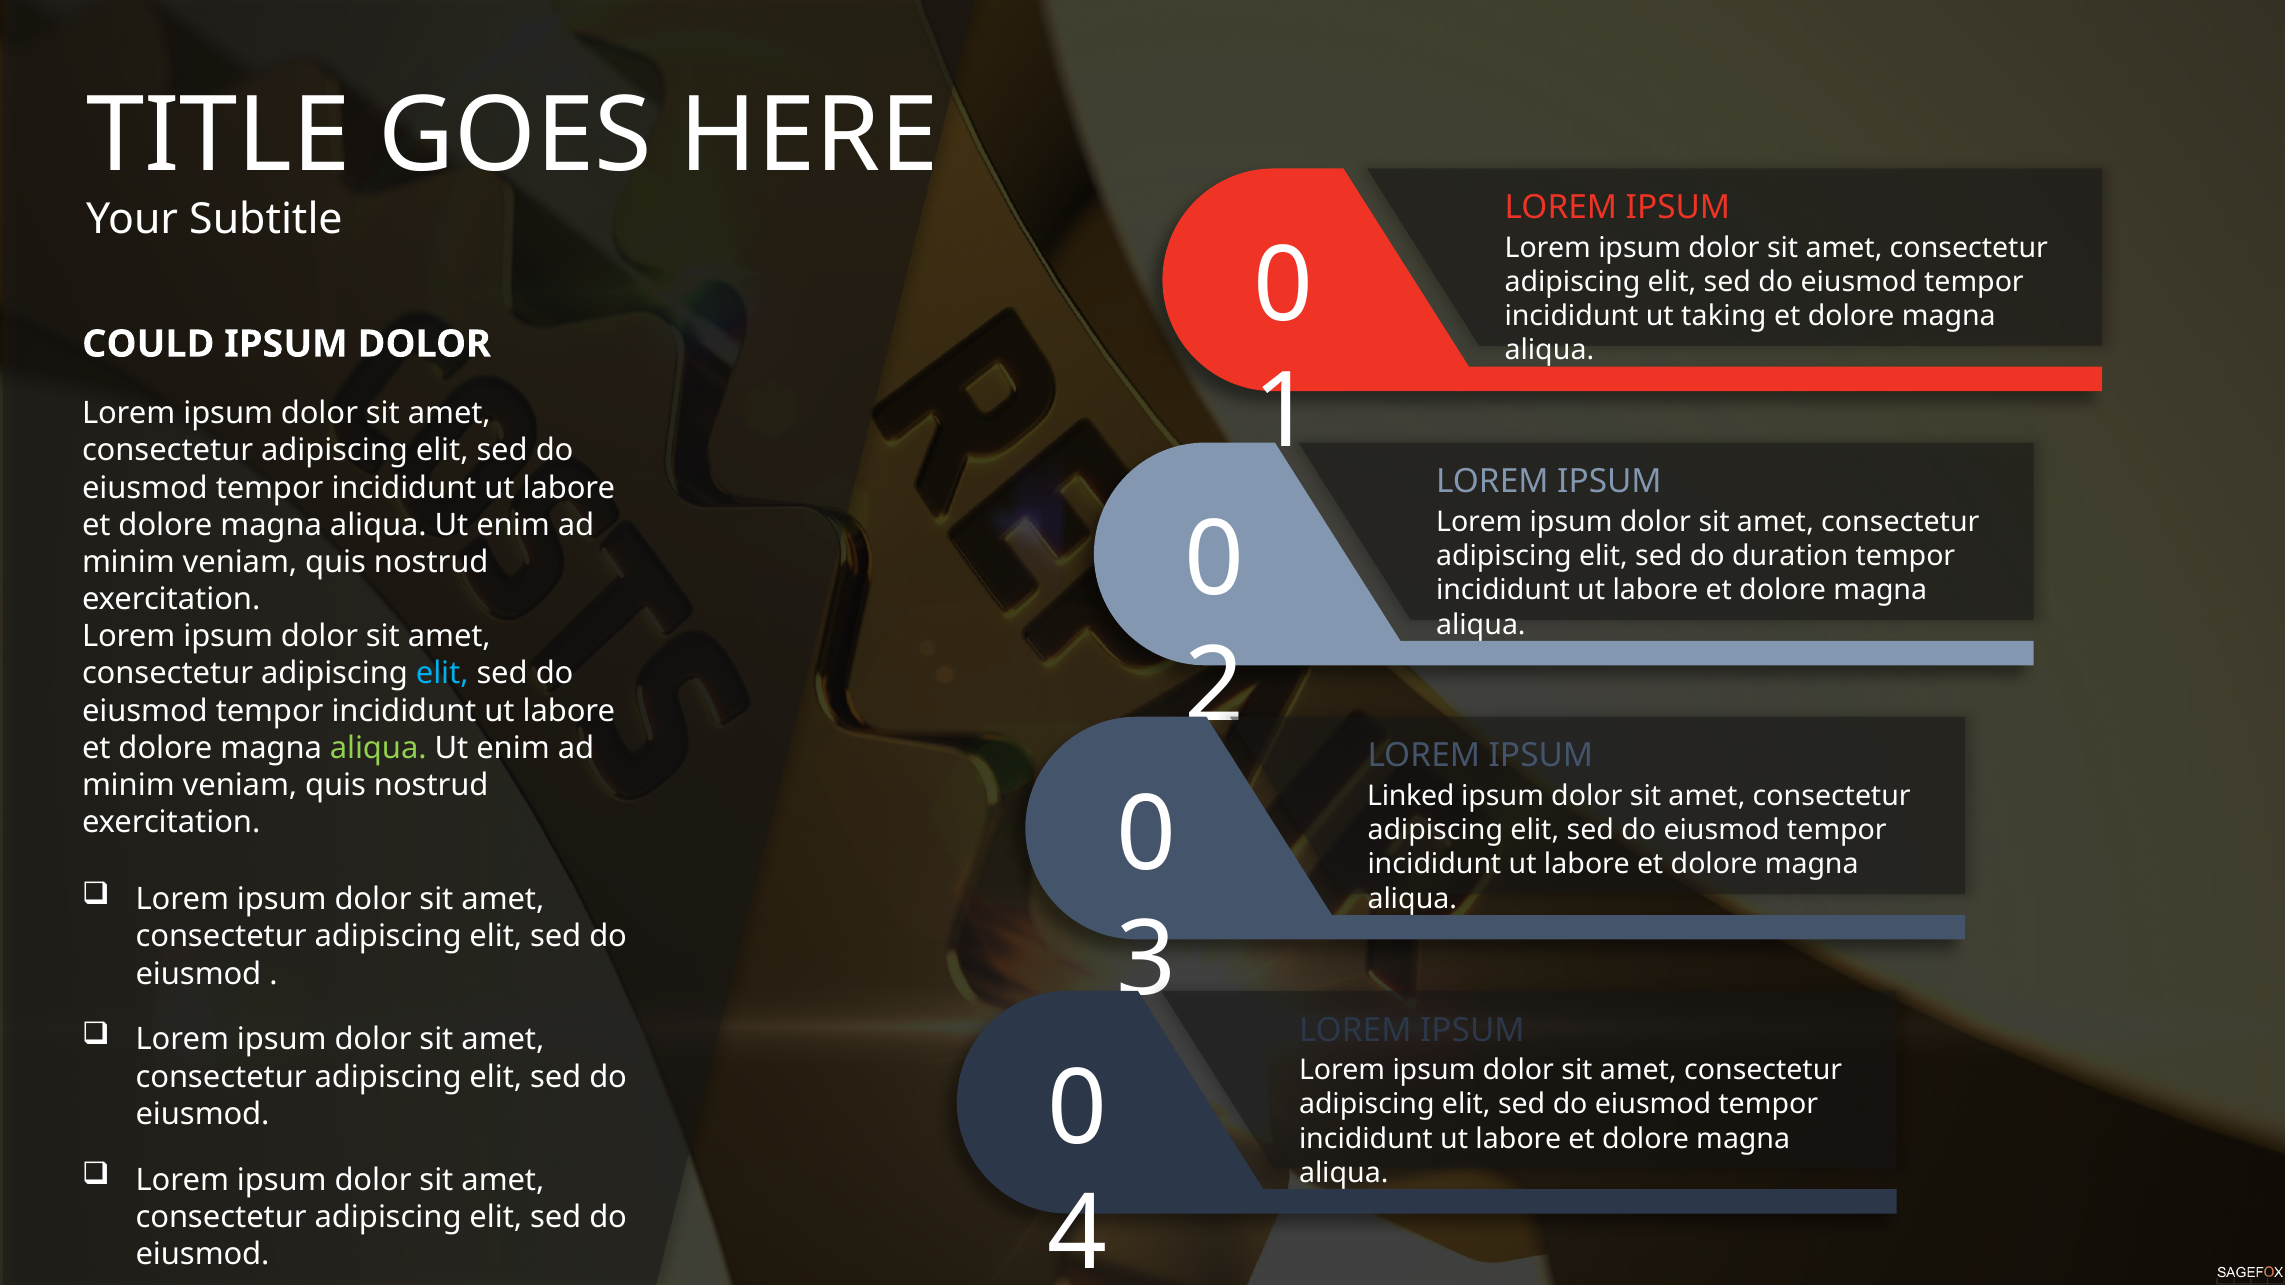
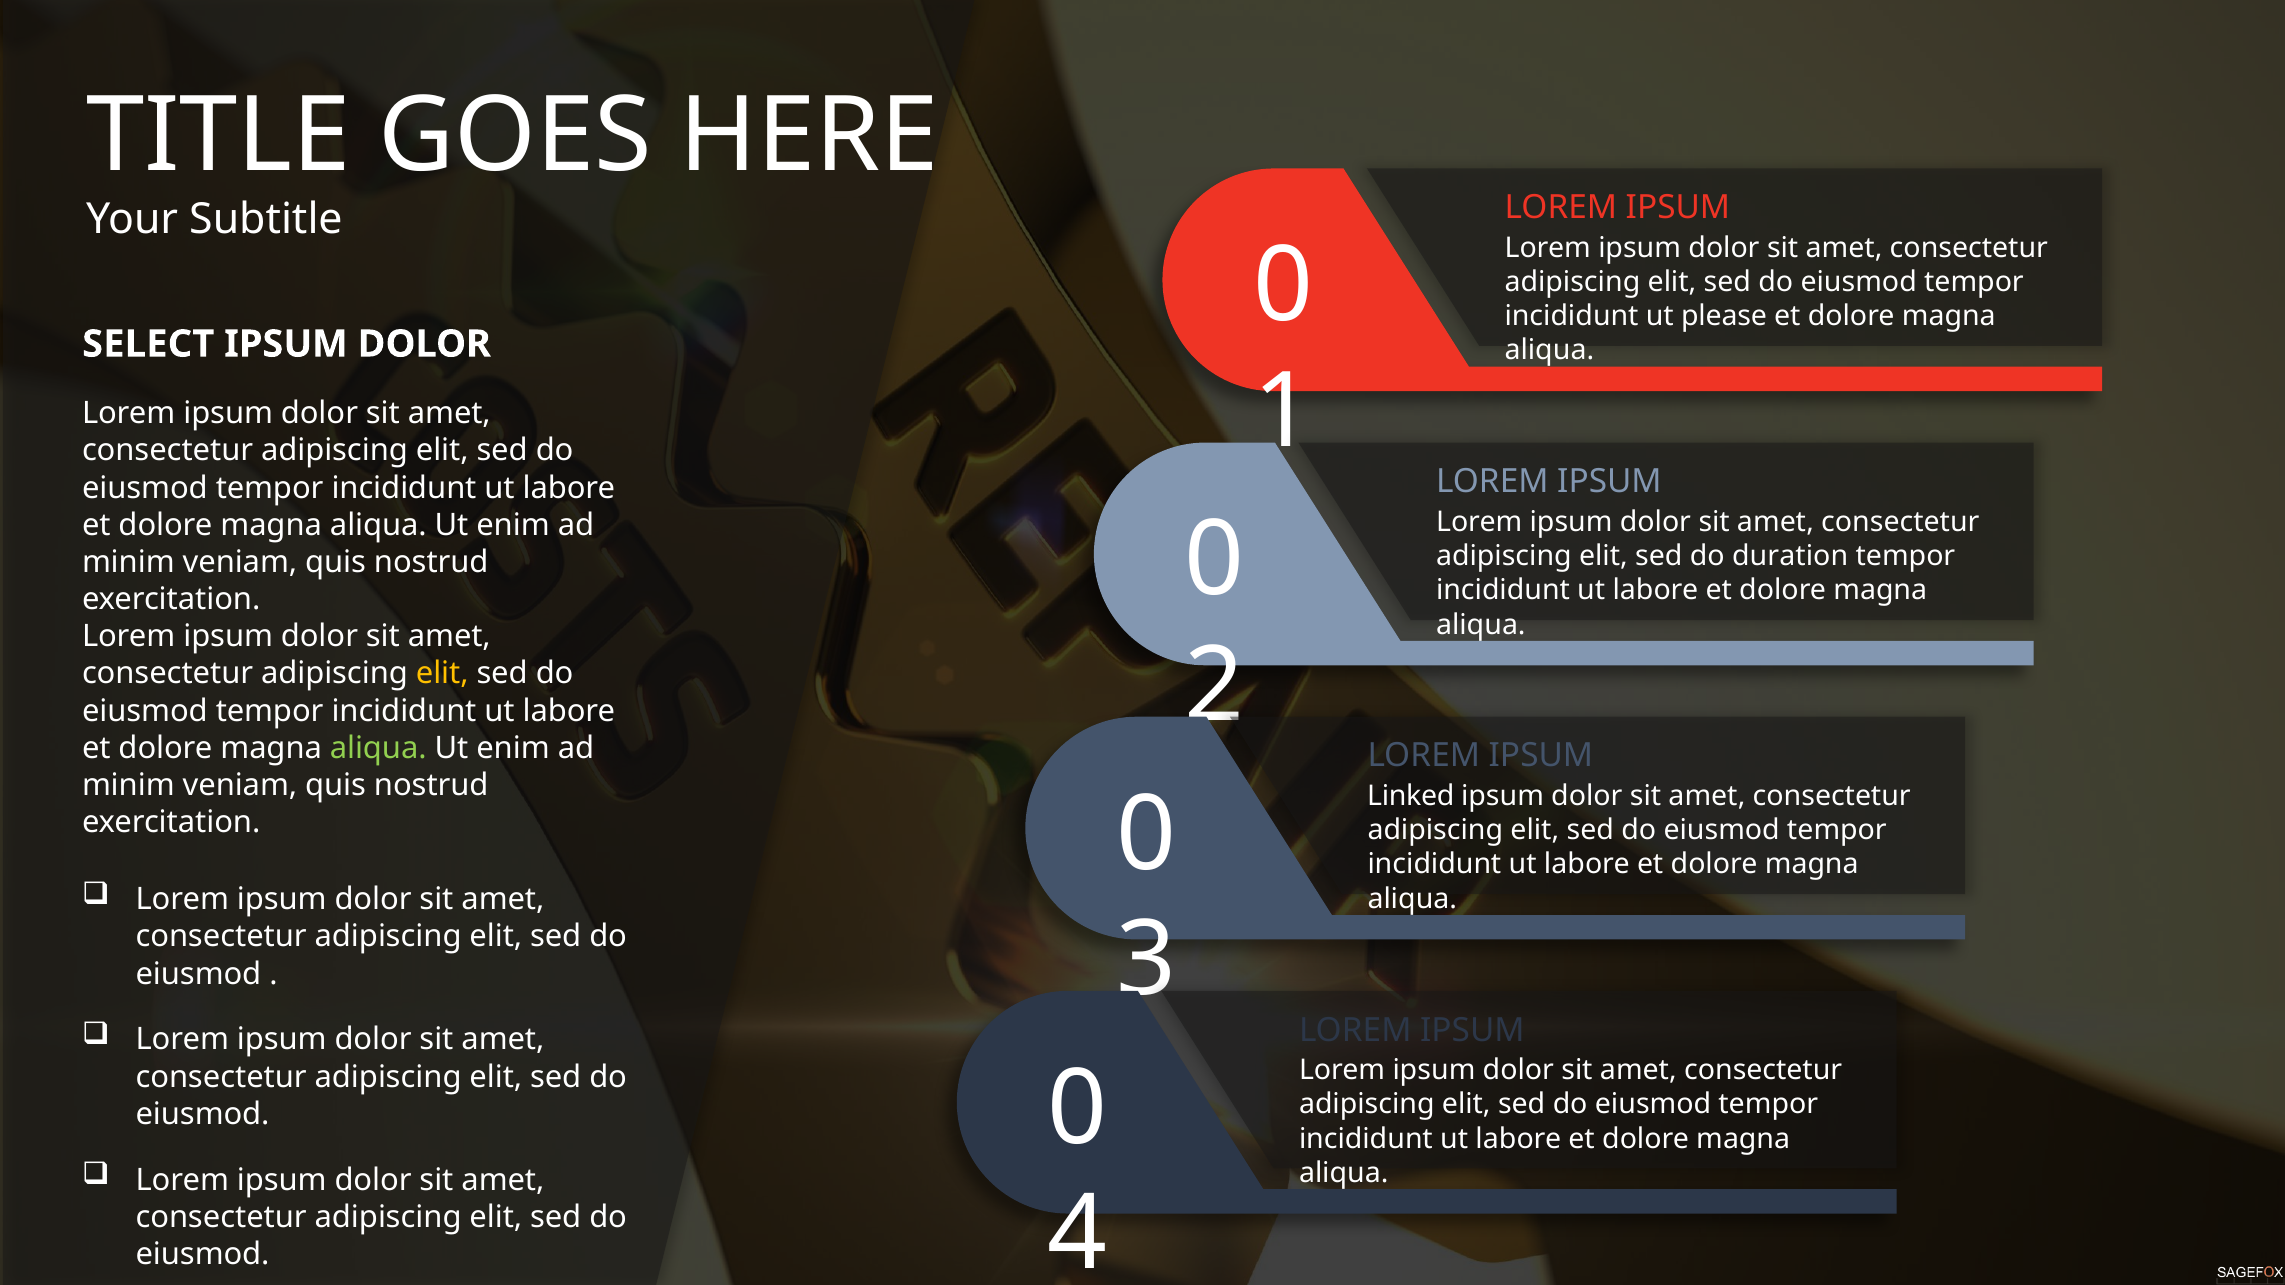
taking: taking -> please
COULD: COULD -> SELECT
elit at (442, 674) colour: light blue -> yellow
